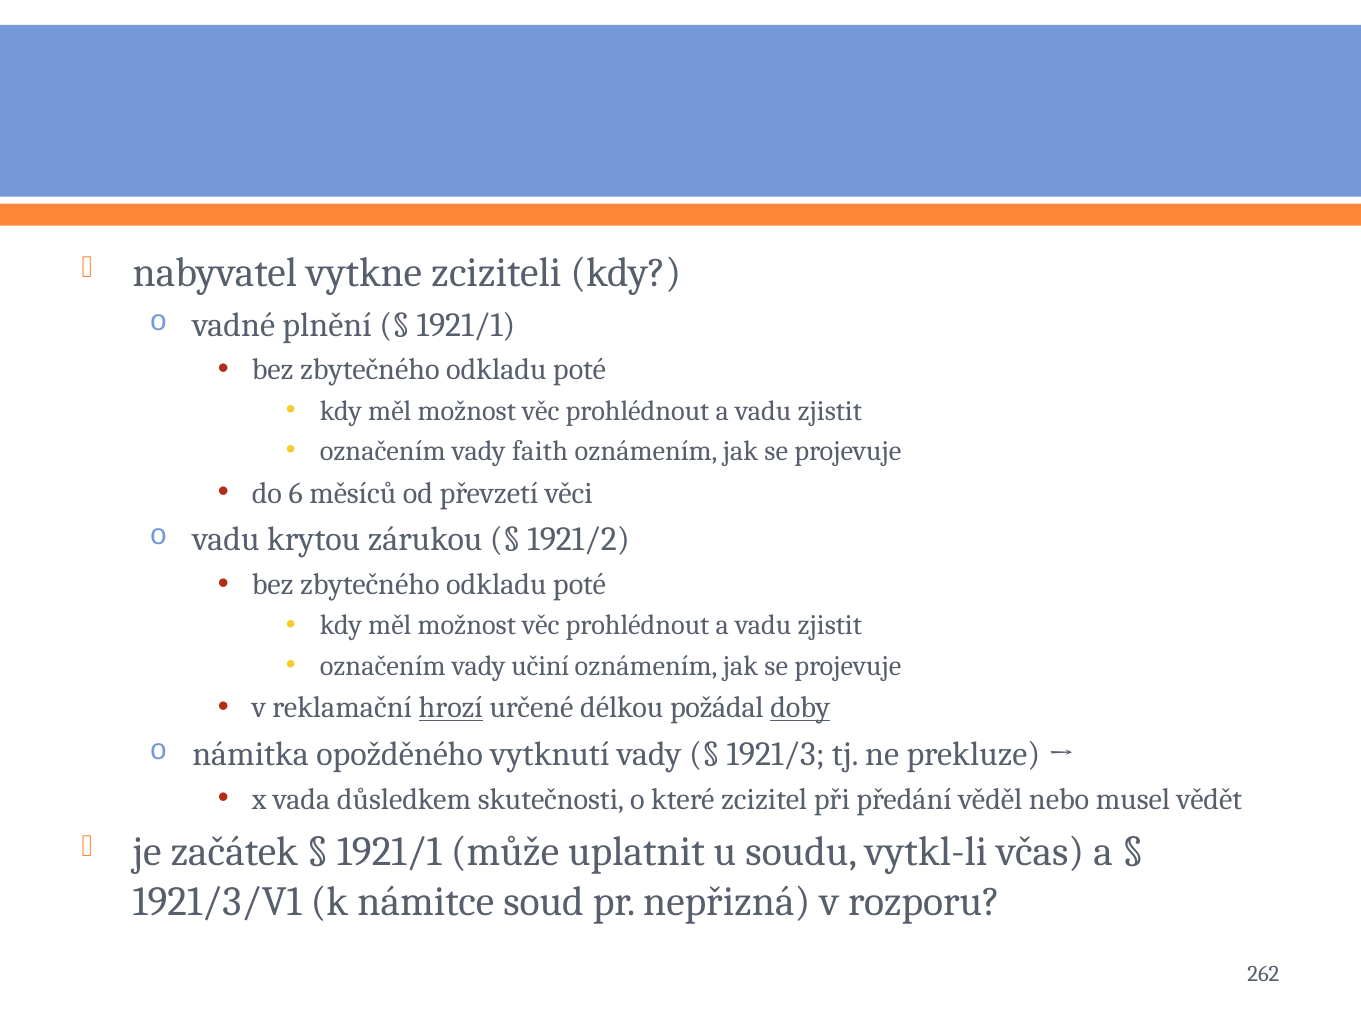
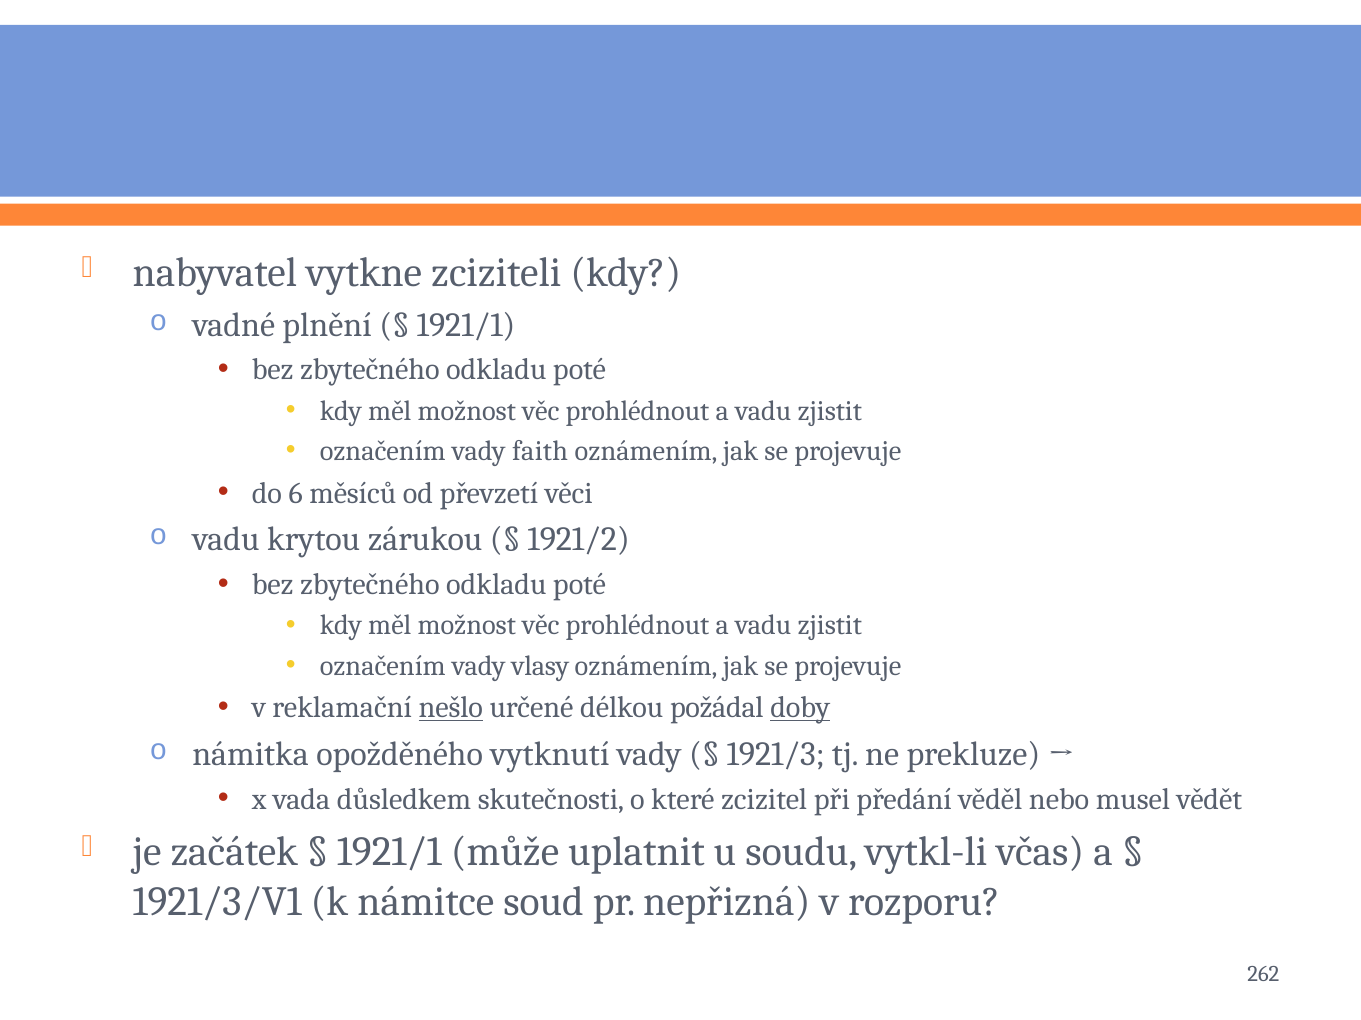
učiní: učiní -> vlasy
hrozí: hrozí -> nešlo
